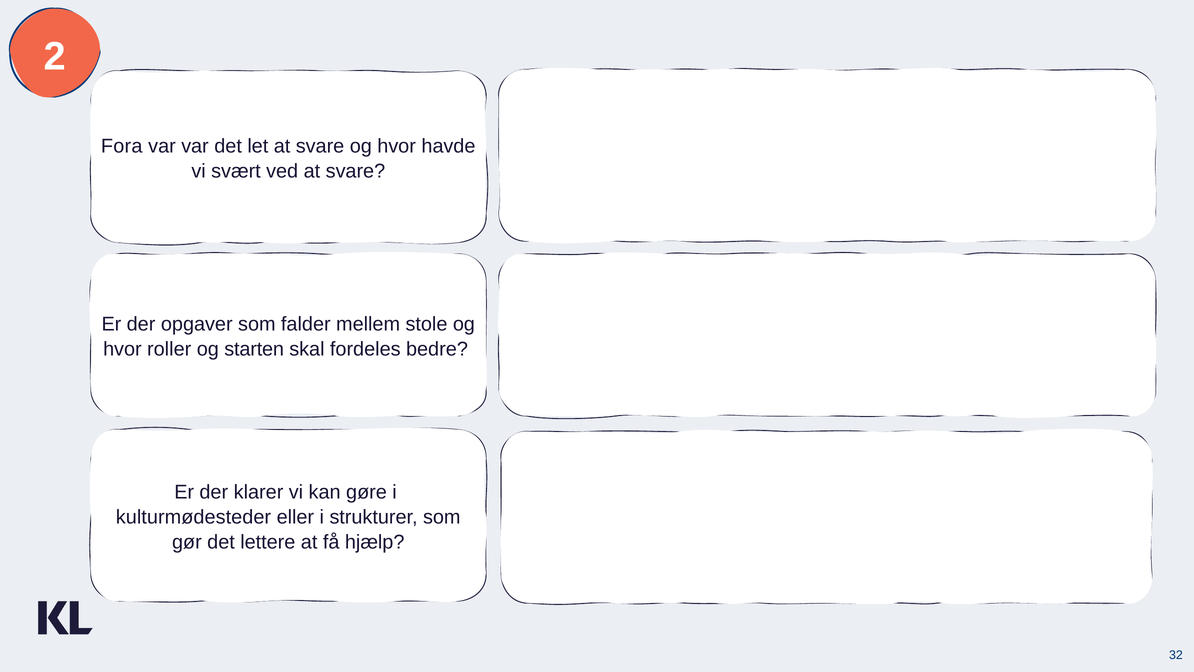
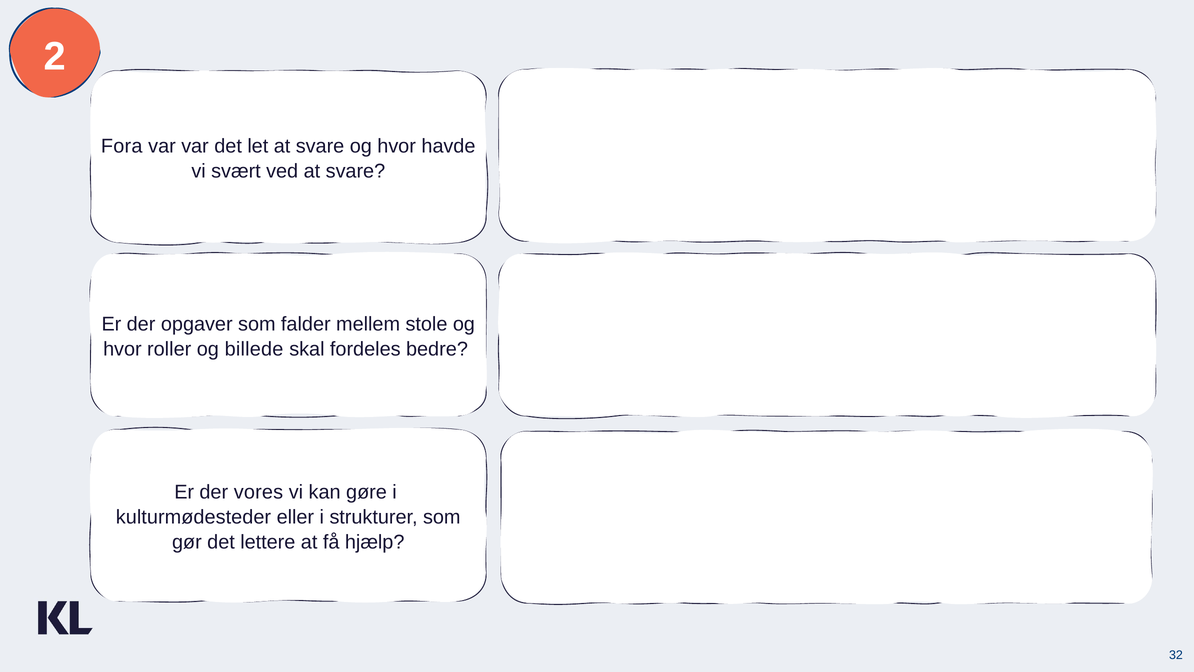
starten: starten -> billede
klarer: klarer -> vores
